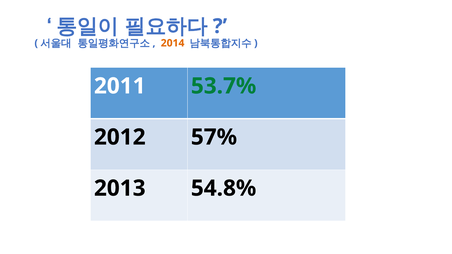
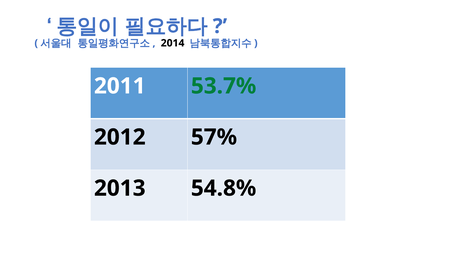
2014 colour: orange -> black
